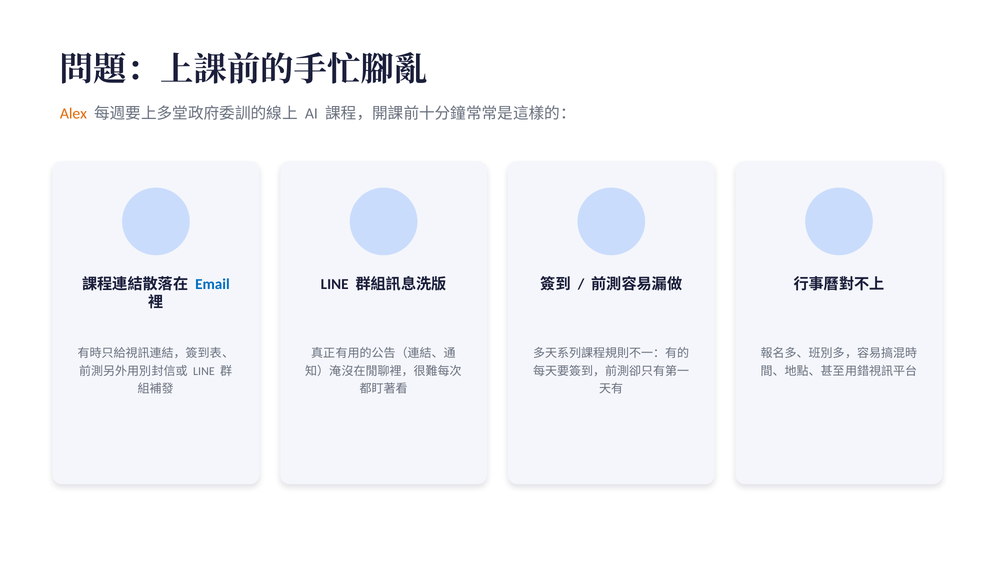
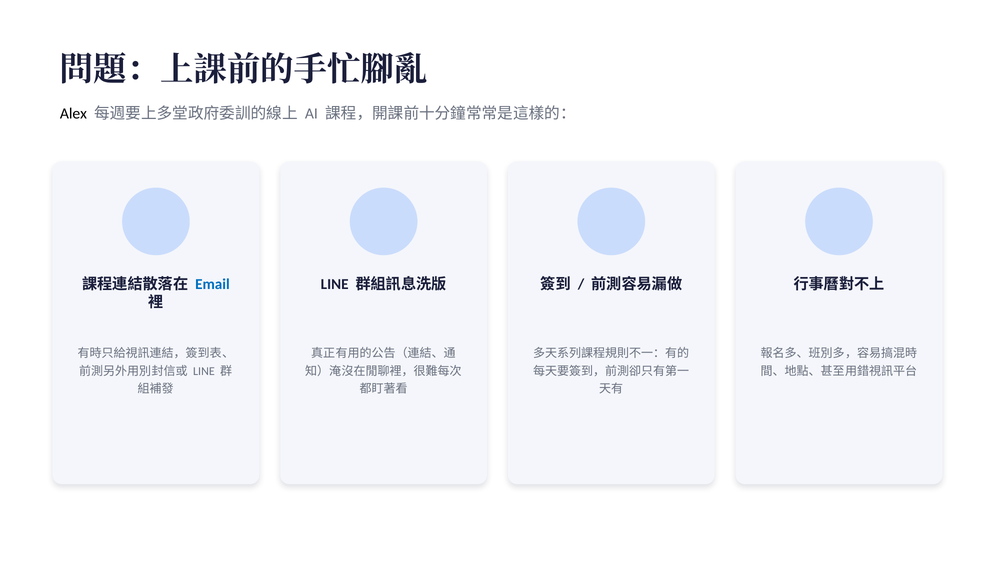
Alex colour: orange -> black
